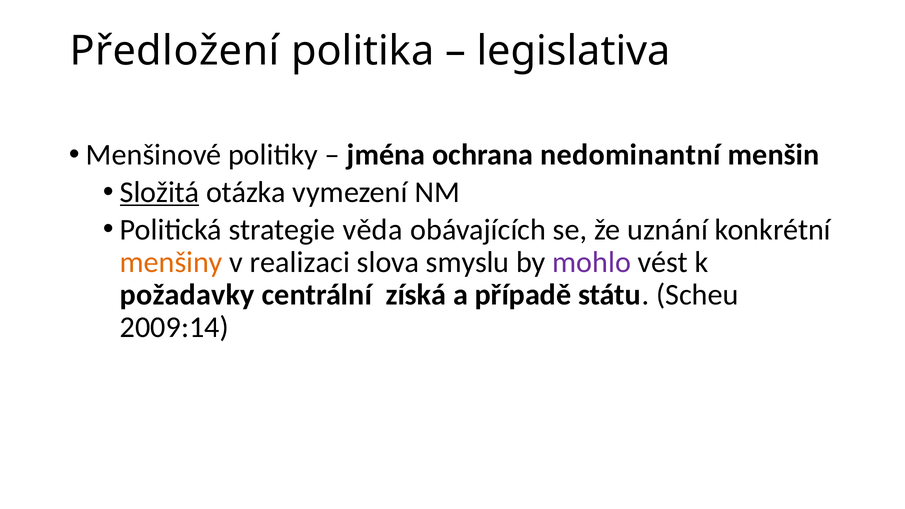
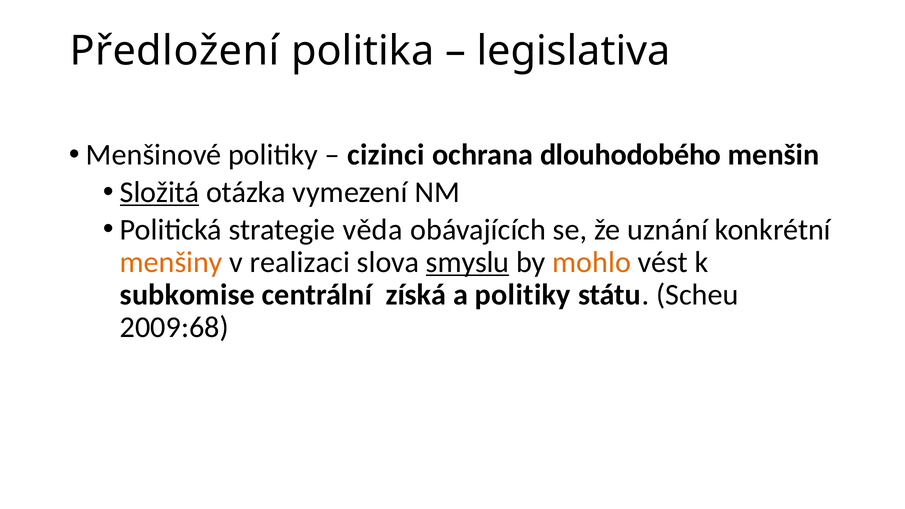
jména: jména -> cizinci
nedominantní: nedominantní -> dlouhodobého
smyslu underline: none -> present
mohlo colour: purple -> orange
požadavky: požadavky -> subkomise
a případě: případě -> politiky
2009:14: 2009:14 -> 2009:68
